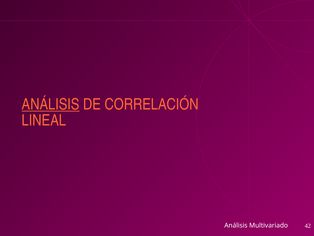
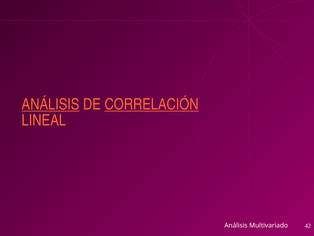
CORRELACIÓN underline: none -> present
